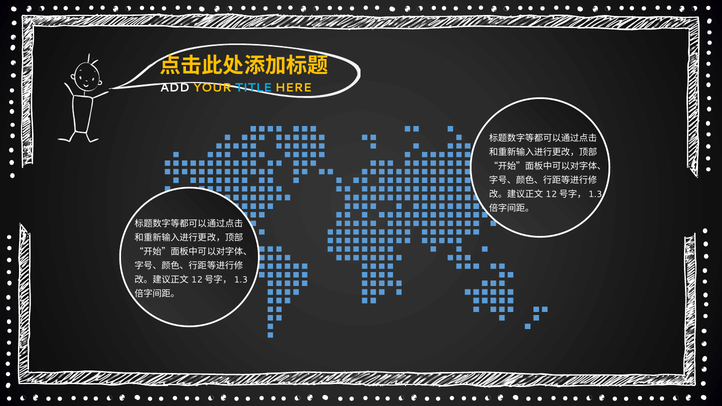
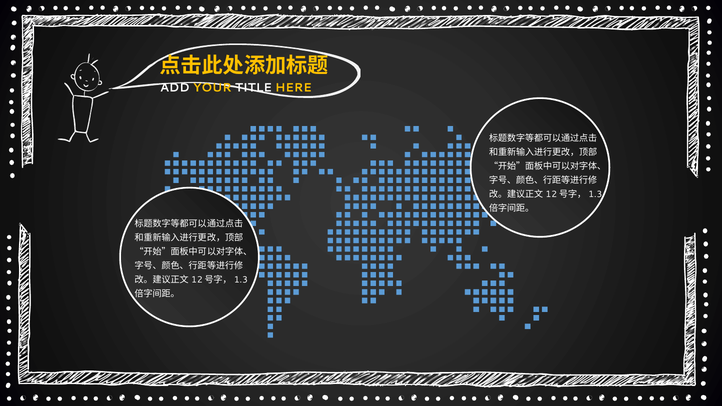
TITLE colour: light blue -> white
